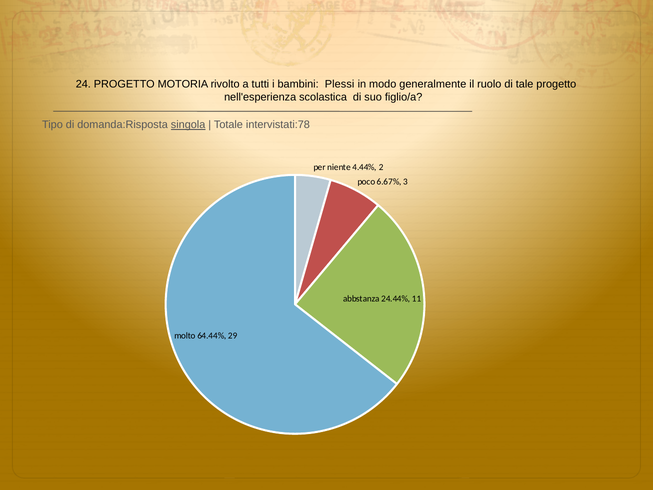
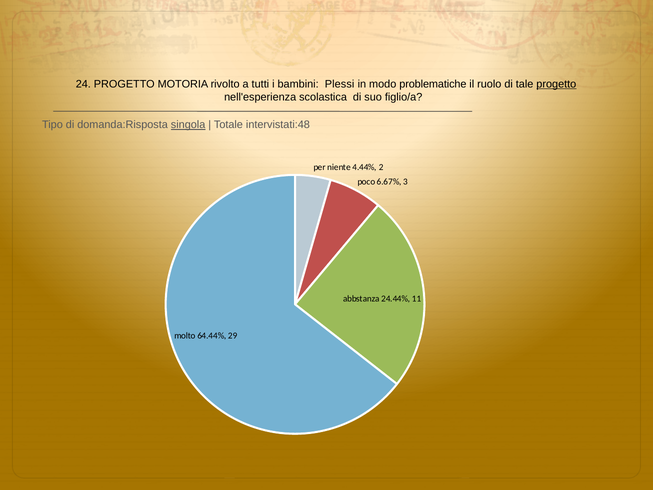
generalmente: generalmente -> problematiche
progetto at (556, 84) underline: none -> present
intervistati:78: intervistati:78 -> intervistati:48
